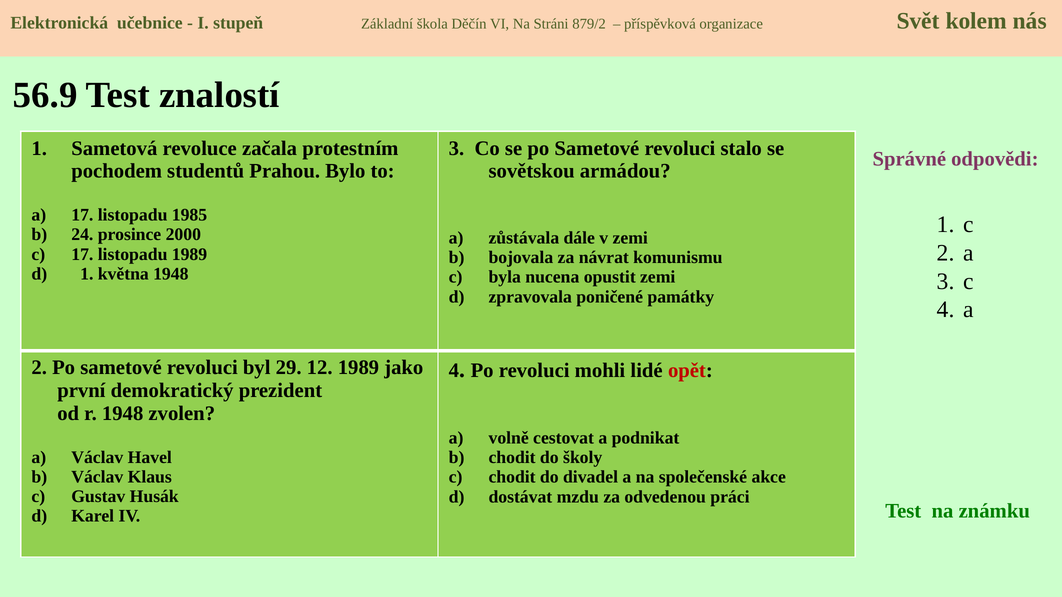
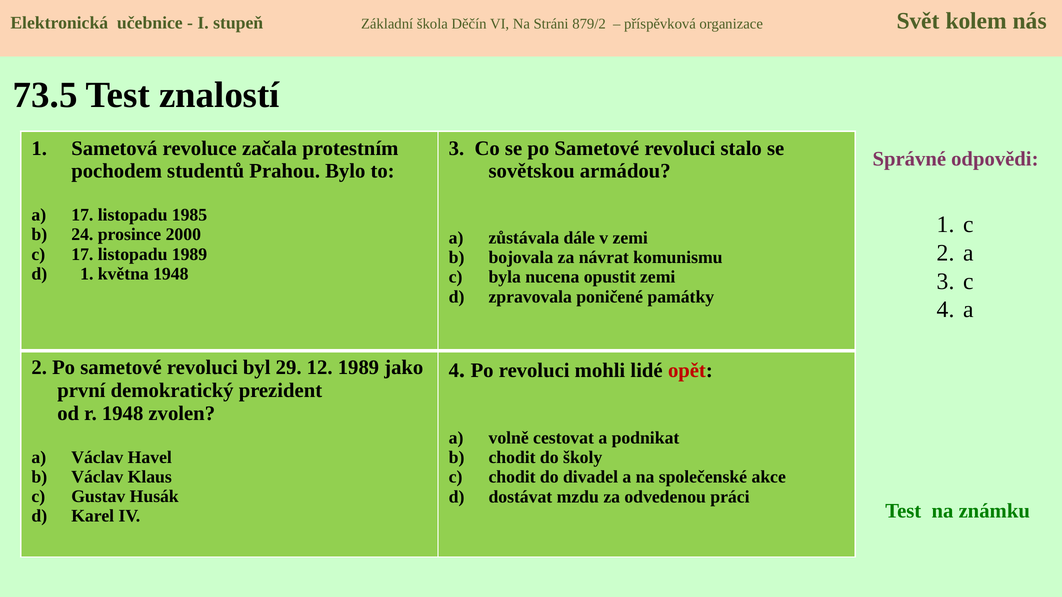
56.9: 56.9 -> 73.5
